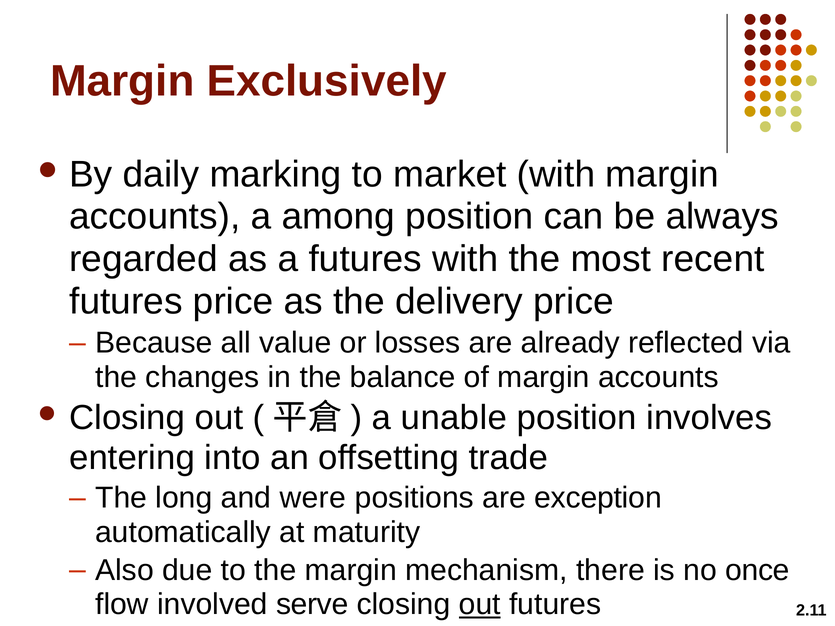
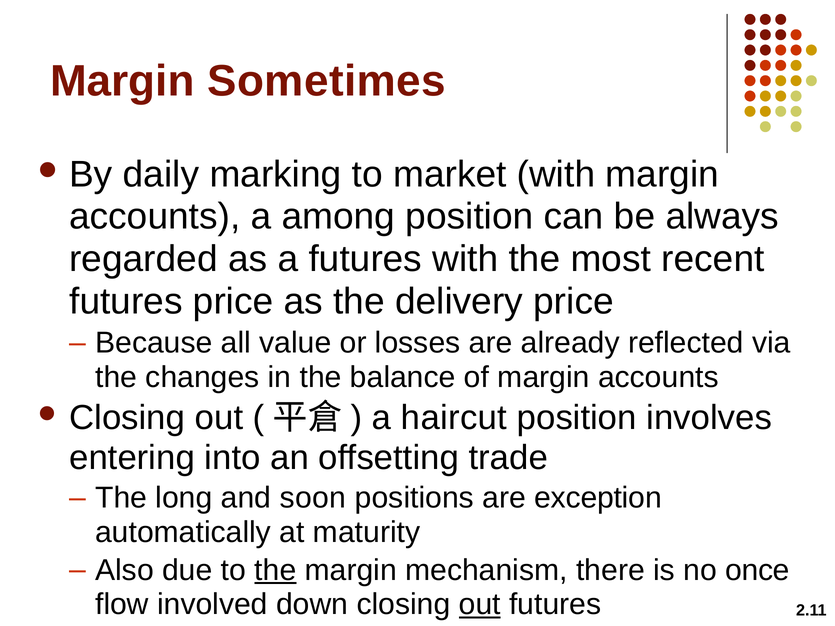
Exclusively: Exclusively -> Sometimes
unable: unable -> haircut
were: were -> soon
the at (275, 570) underline: none -> present
serve: serve -> down
